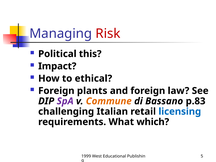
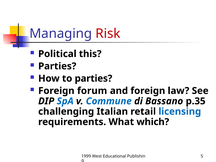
Impact at (57, 66): Impact -> Parties
to ethical: ethical -> parties
plants: plants -> forum
SpA colour: purple -> blue
Commune colour: orange -> blue
p.83: p.83 -> p.35
